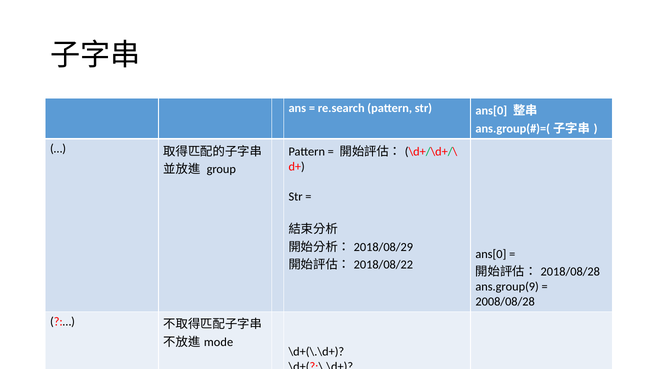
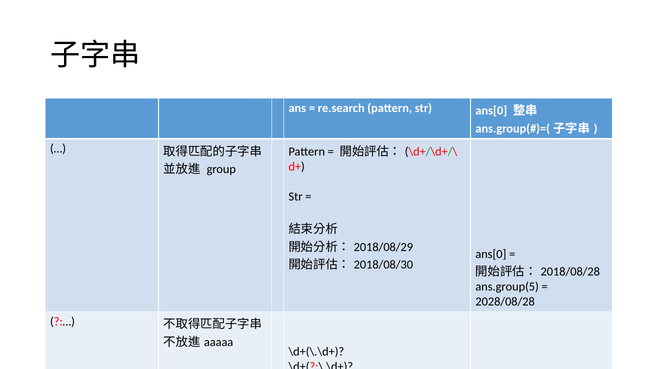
2018/08/22: 2018/08/22 -> 2018/08/30
ans.group(9: ans.group(9 -> ans.group(5
2008/08/28: 2008/08/28 -> 2028/08/28
mode: mode -> aaaaa
